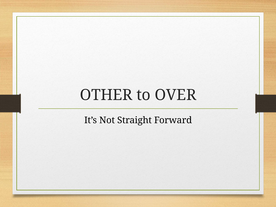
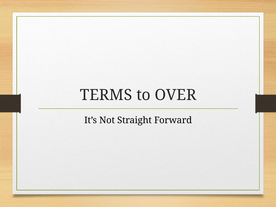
OTHER: OTHER -> TERMS
